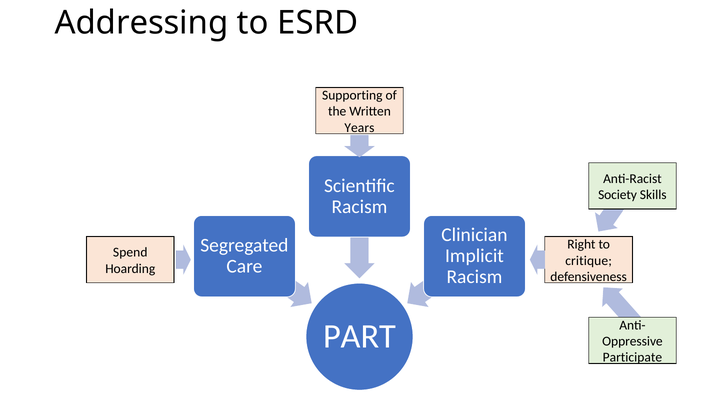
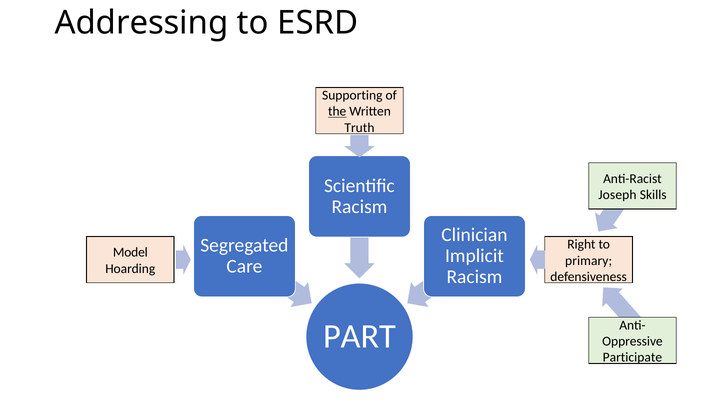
the underline: none -> present
Years: Years -> Truth
Society: Society -> Joseph
Spend: Spend -> Model
critique: critique -> primary
